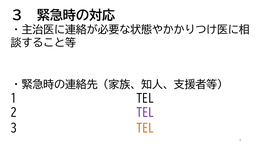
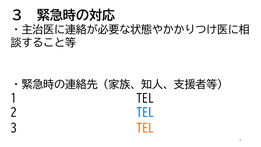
TEL at (145, 113) colour: purple -> blue
